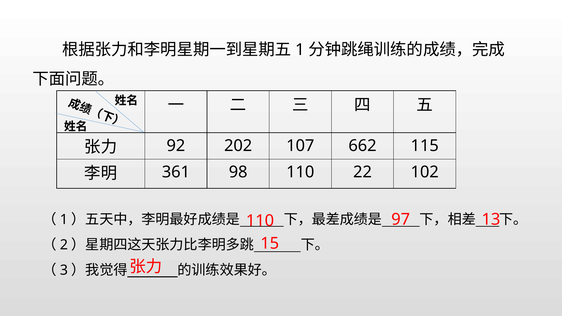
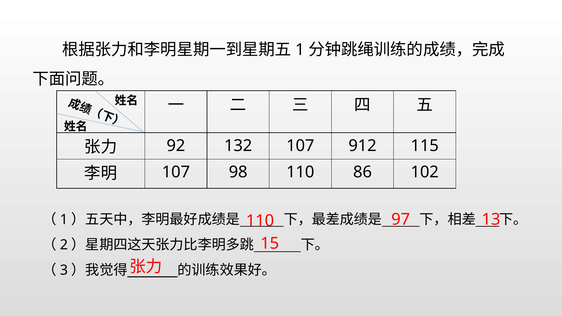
202: 202 -> 132
662: 662 -> 912
361 at (176, 172): 361 -> 107
22: 22 -> 86
